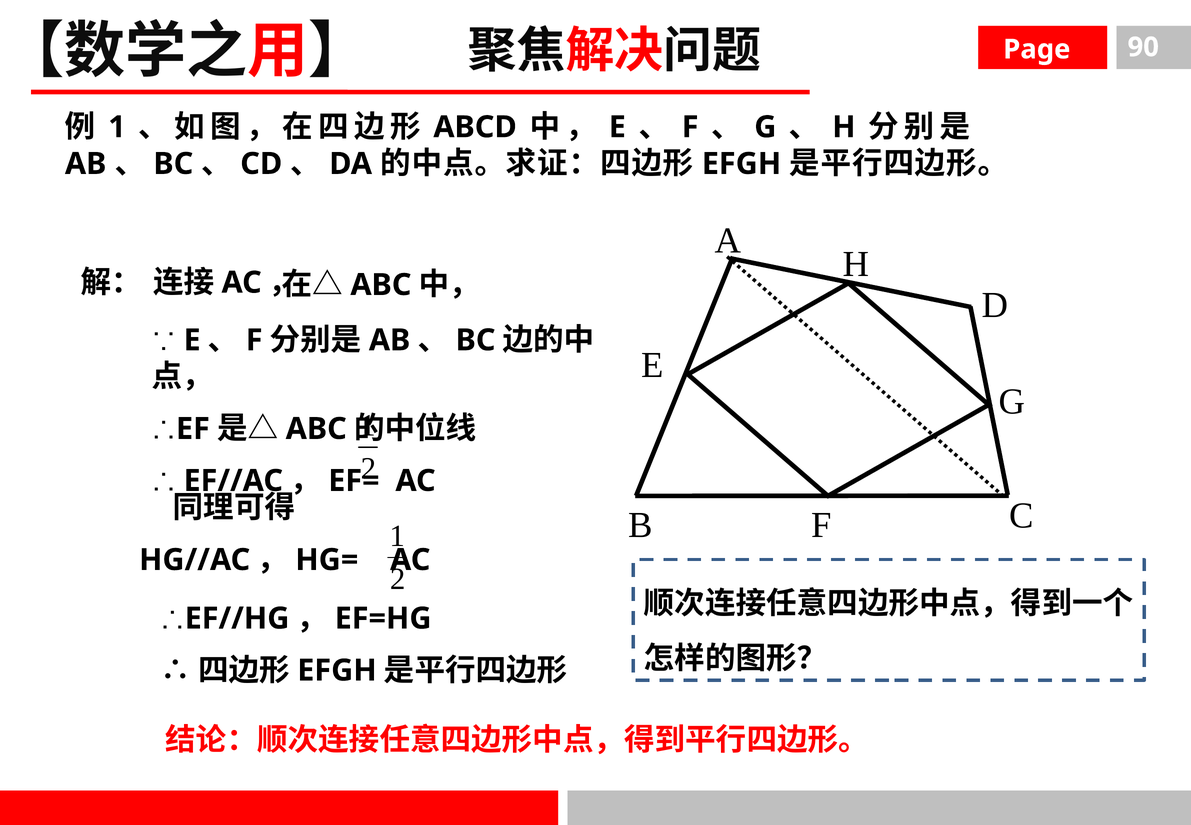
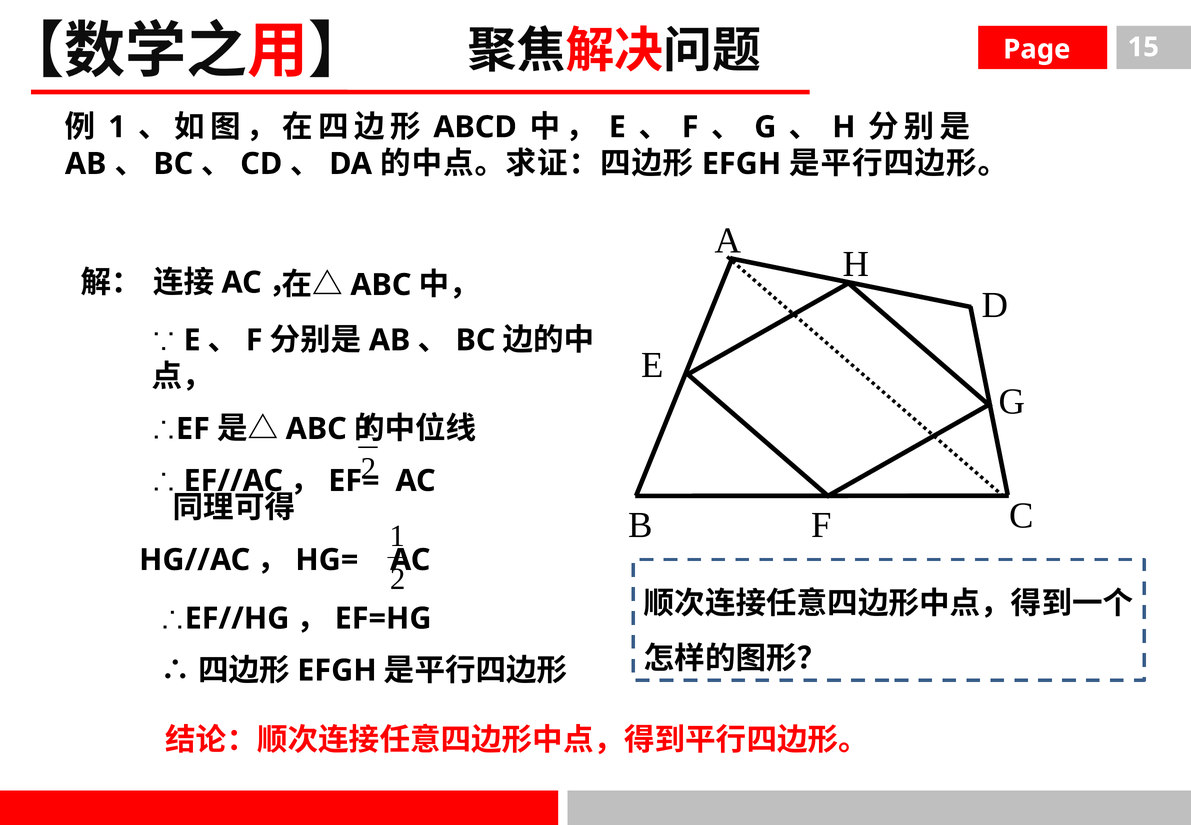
90: 90 -> 15
